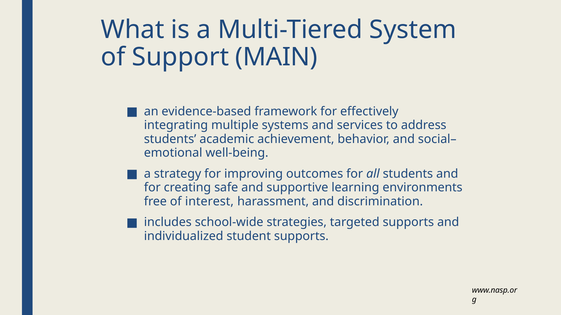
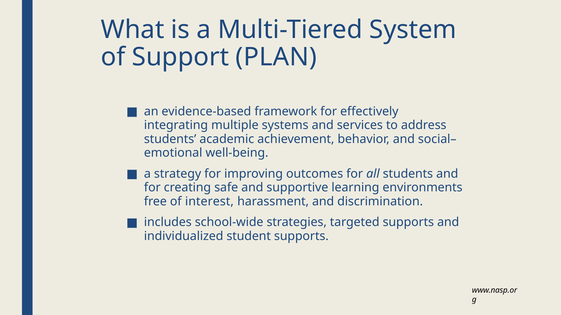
MAIN: MAIN -> PLAN
